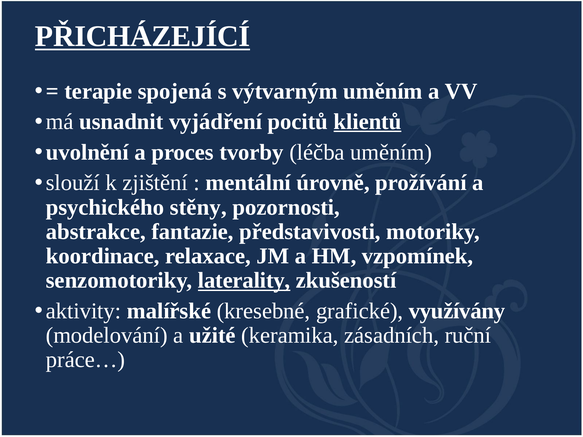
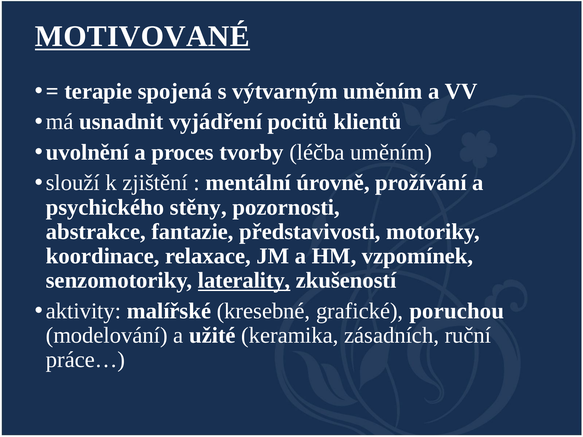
PŘICHÁZEJÍCÍ: PŘICHÁZEJÍCÍ -> MOTIVOVANÉ
klientů underline: present -> none
využívány: využívány -> poruchou
